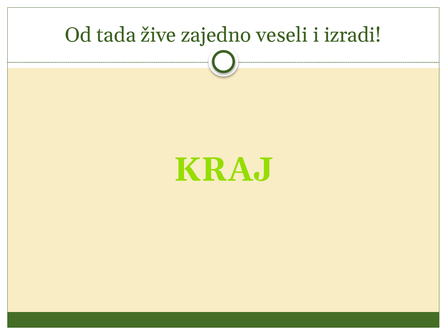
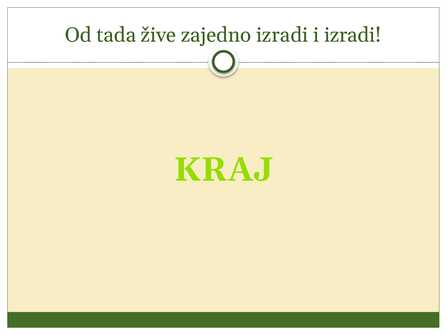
zajedno veseli: veseli -> izradi
